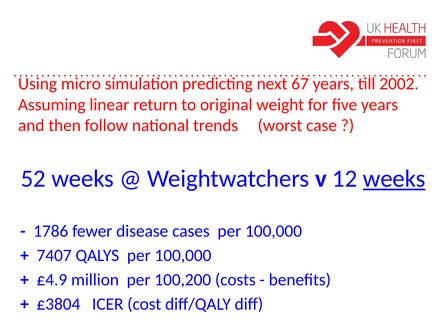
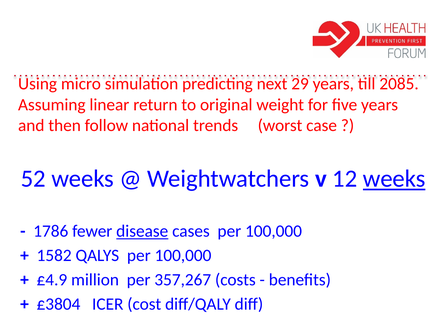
67: 67 -> 29
2002: 2002 -> 2085
disease underline: none -> present
7407: 7407 -> 1582
100,200: 100,200 -> 357,267
